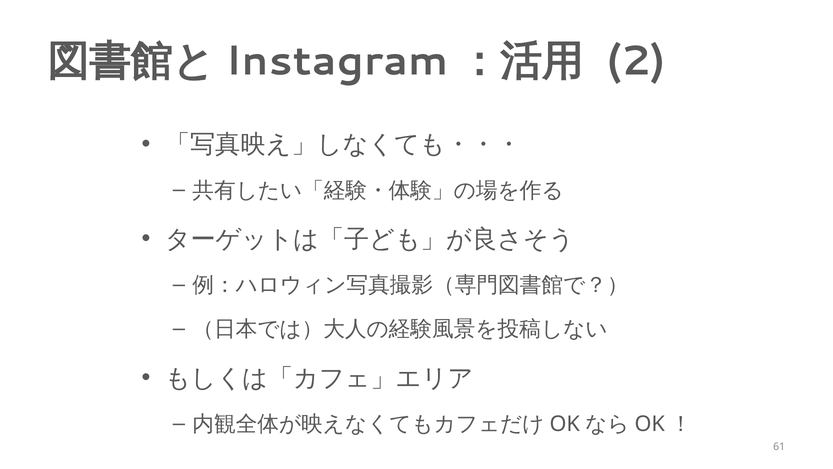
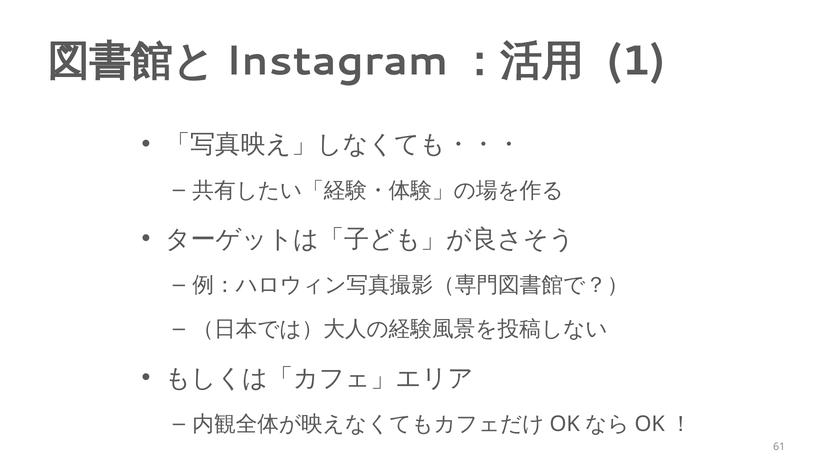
2: 2 -> 1
